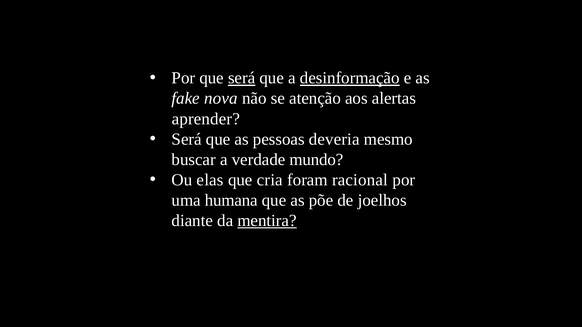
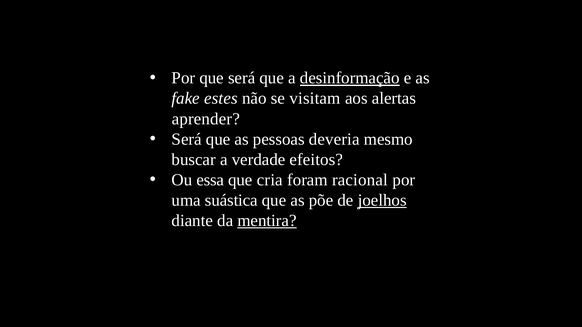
será at (242, 78) underline: present -> none
nova: nova -> estes
atenção: atenção -> visitam
mundo: mundo -> efeitos
elas: elas -> essa
humana: humana -> suástica
joelhos underline: none -> present
